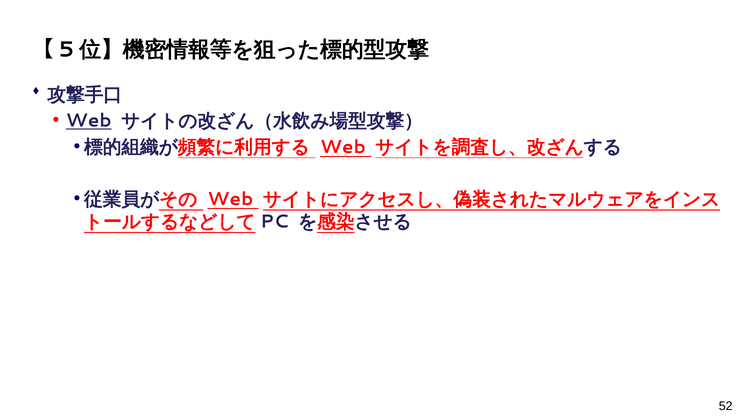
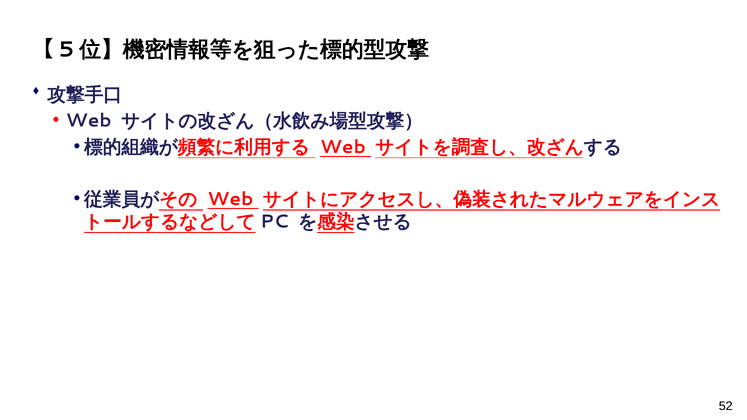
Web at (89, 121) underline: present -> none
